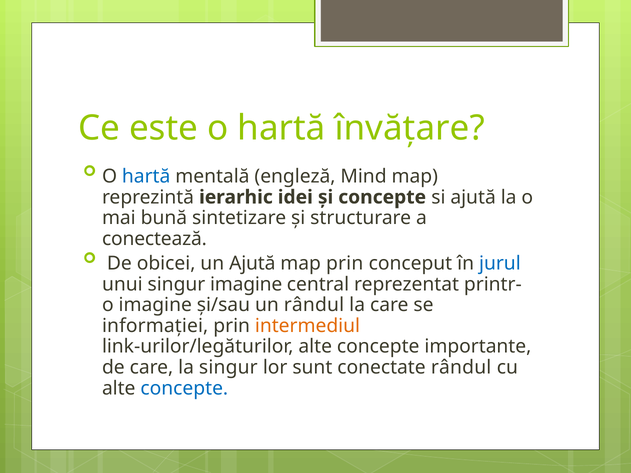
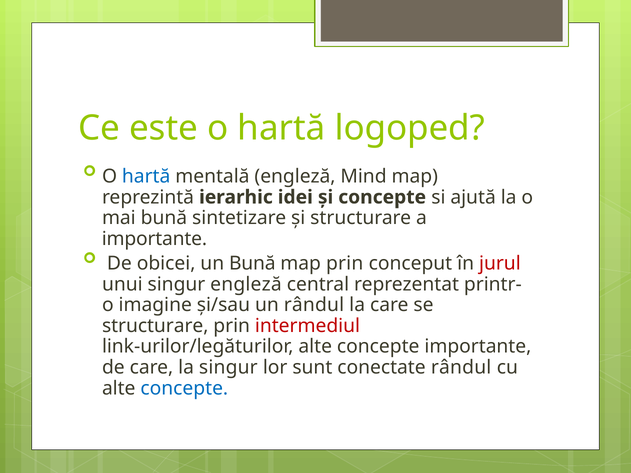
învățare: învățare -> logoped
conectează at (154, 239): conectează -> importante
un Ajută: Ajută -> Bună
jurul colour: blue -> red
singur imagine: imagine -> engleză
informației at (155, 326): informației -> structurare
intermediul colour: orange -> red
